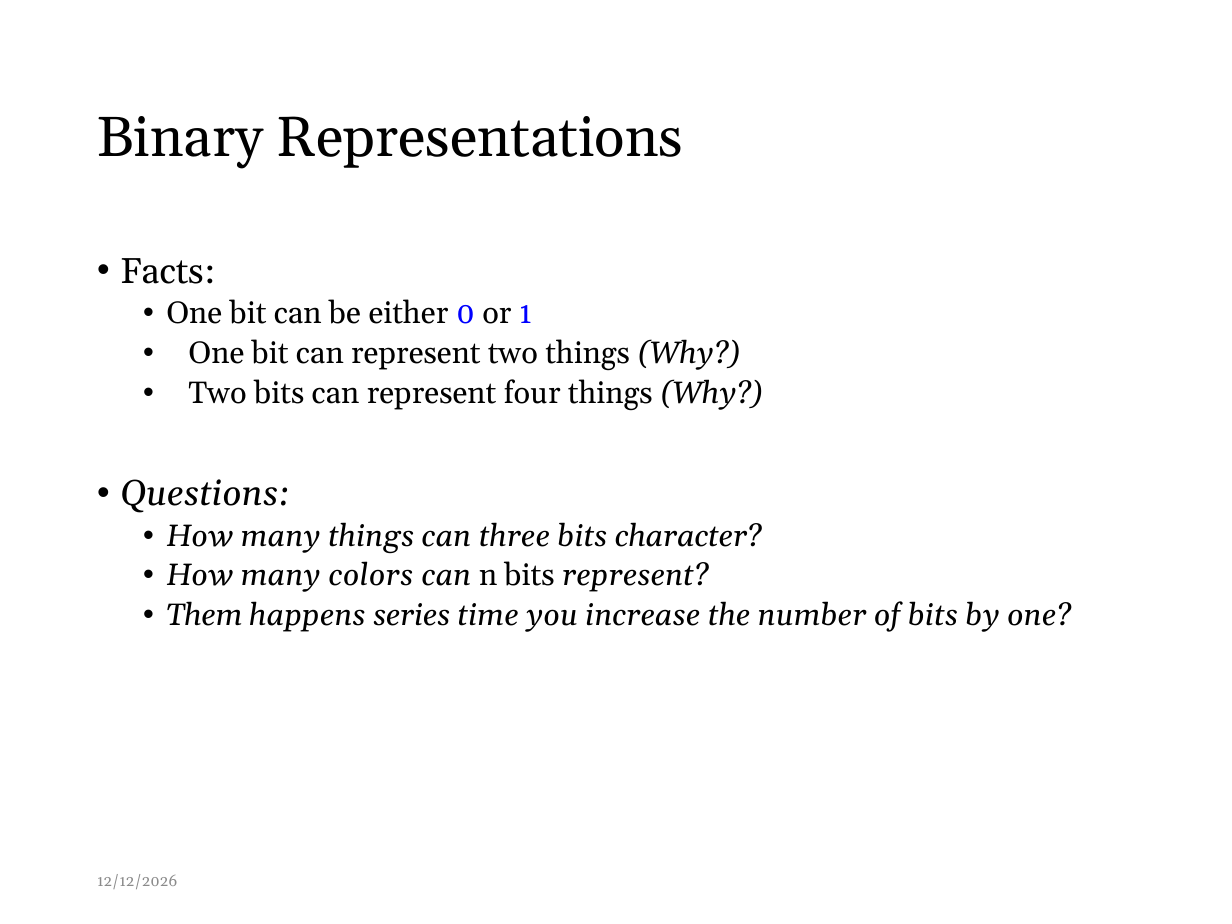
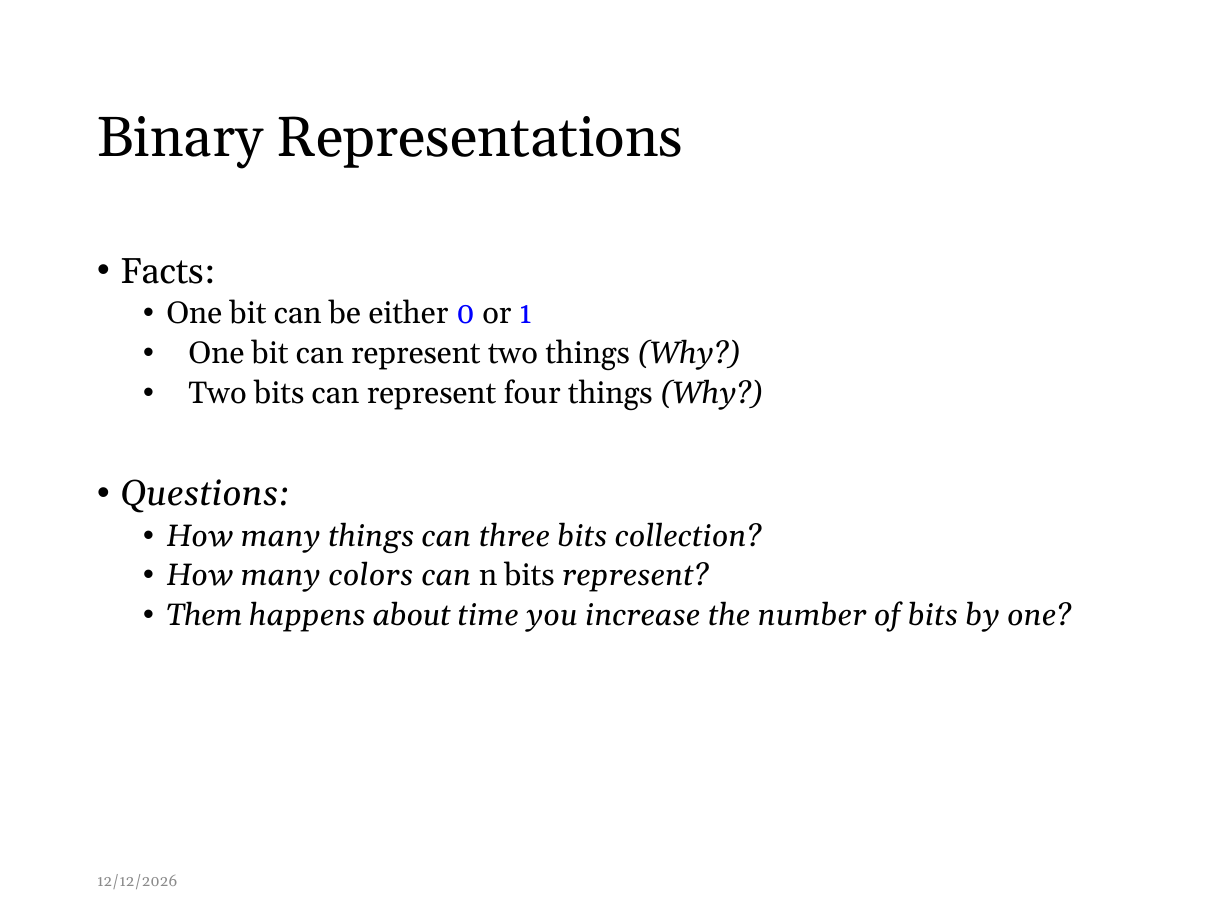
character: character -> collection
series: series -> about
